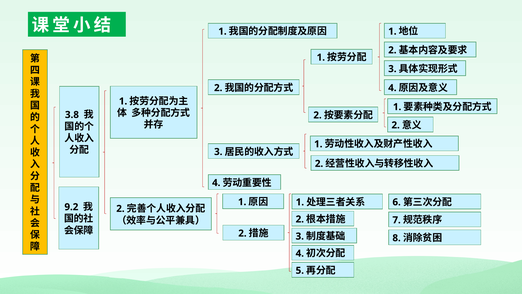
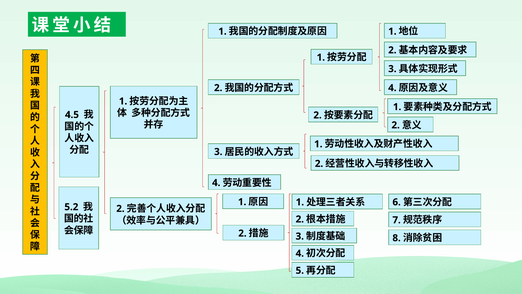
3.8: 3.8 -> 4.5
9.2: 9.2 -> 5.2
